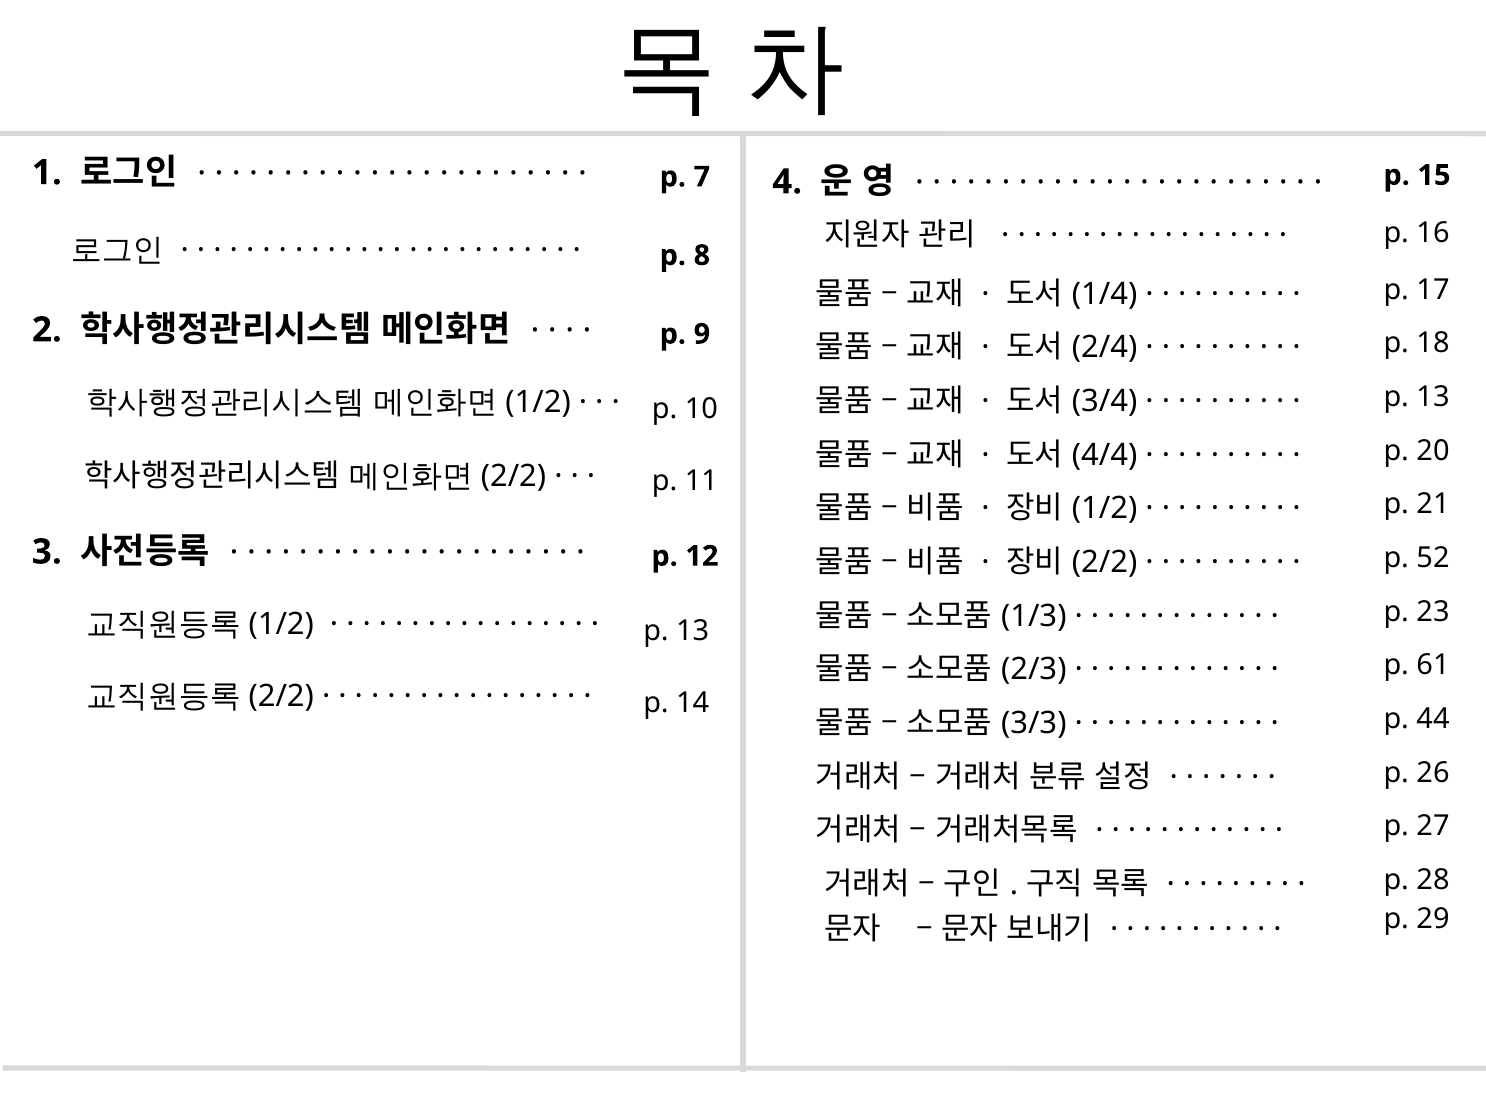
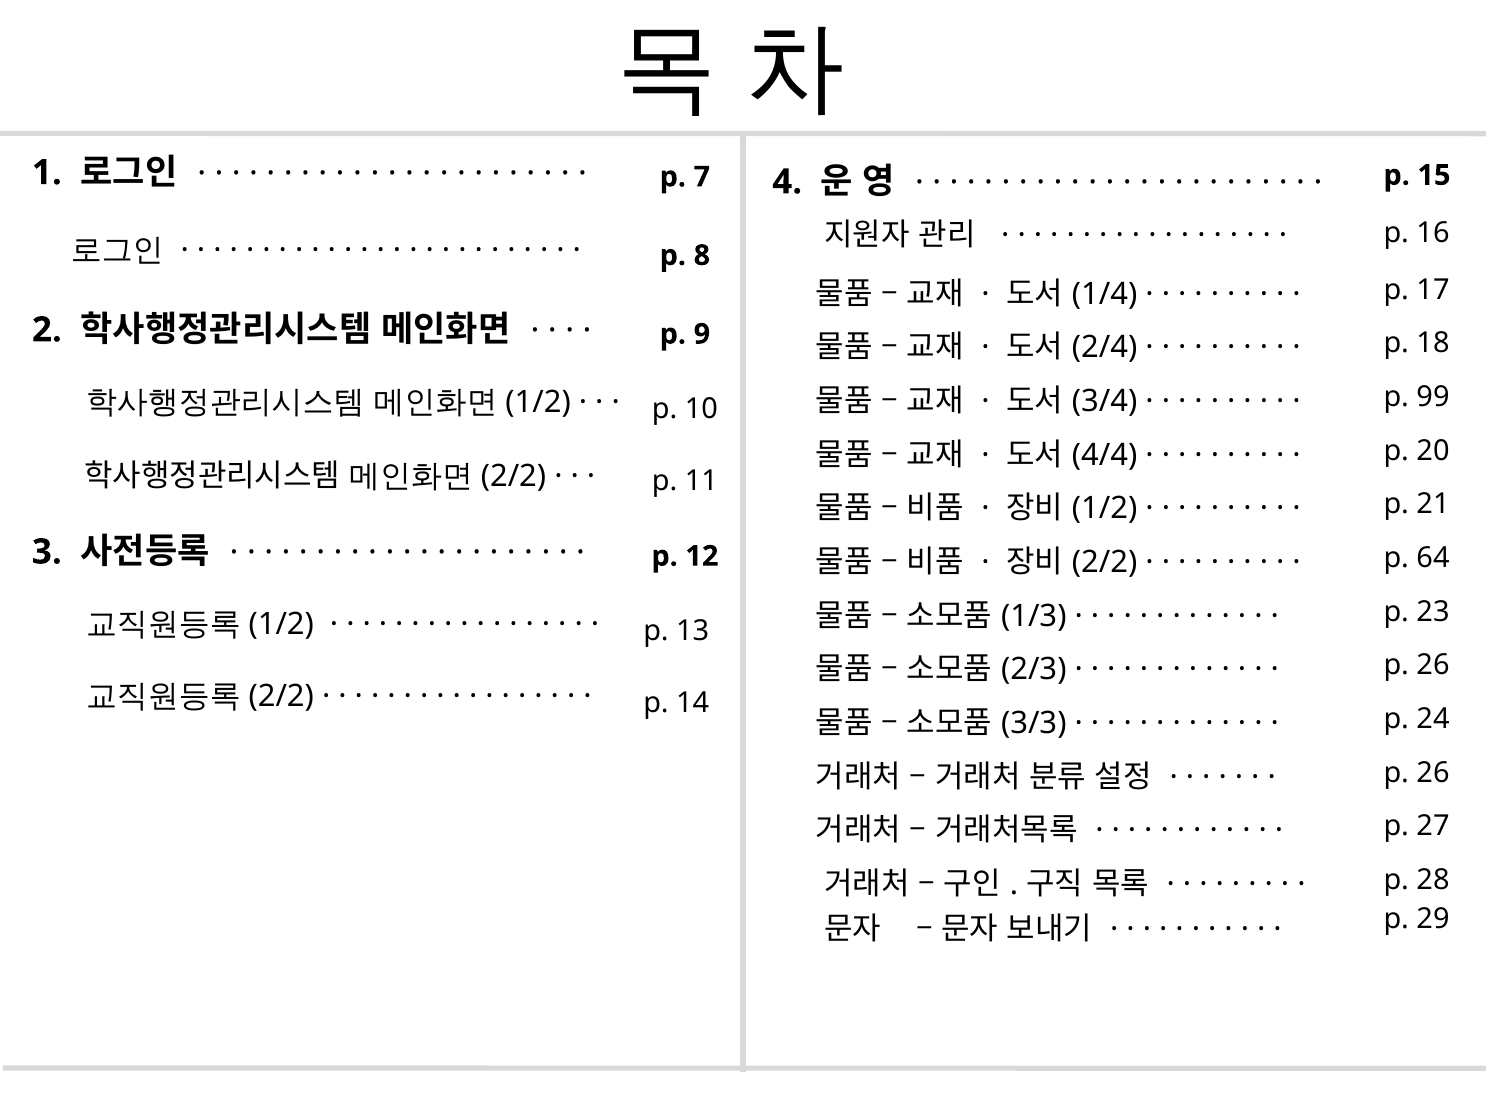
13 at (1433, 397): 13 -> 99
52: 52 -> 64
61 at (1433, 666): 61 -> 26
44: 44 -> 24
